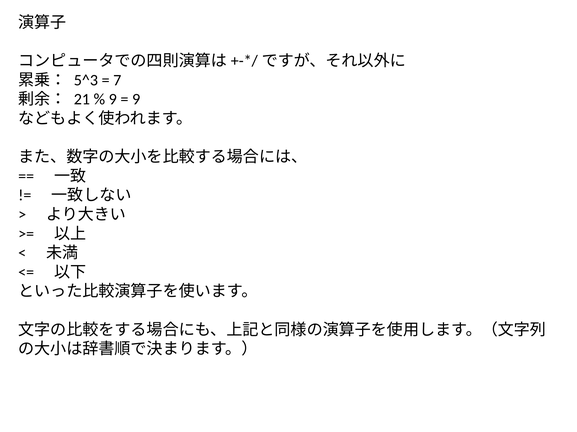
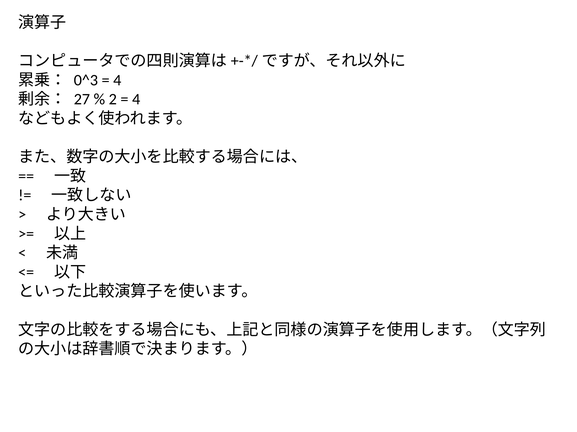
5^3: 5^3 -> 0^3
7 at (117, 80): 7 -> 4
21: 21 -> 27
9 at (113, 99): 9 -> 2
9 at (136, 99): 9 -> 4
